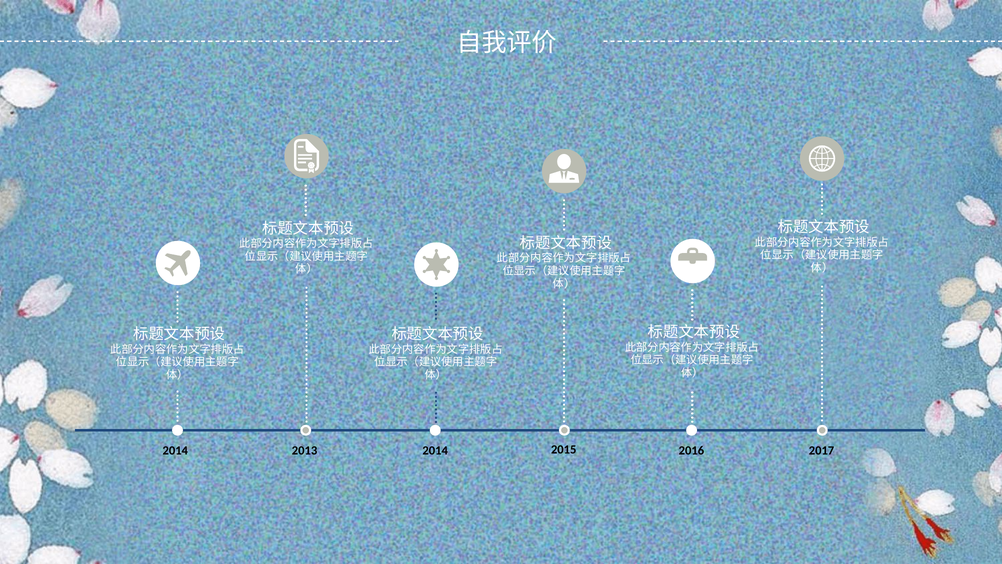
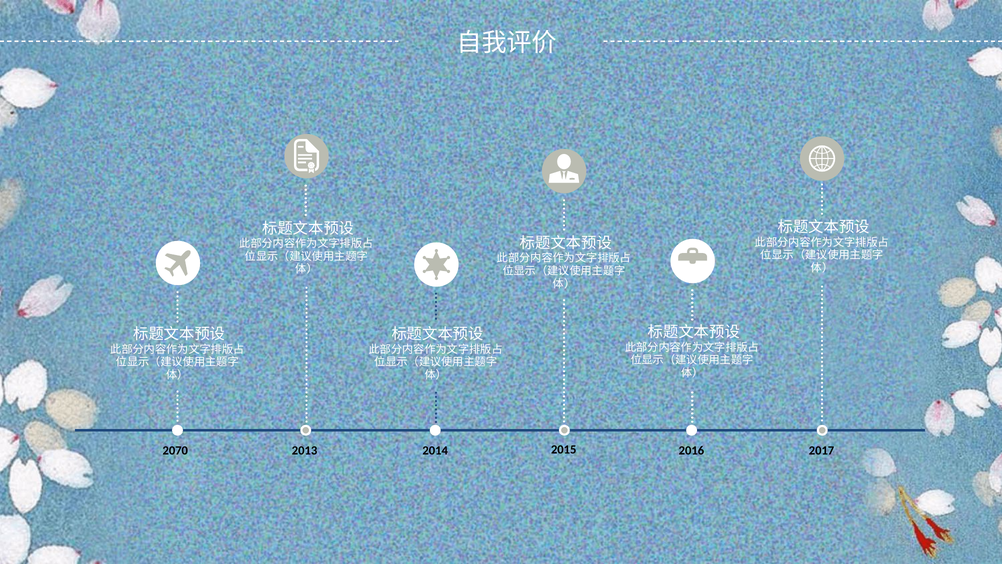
2014 at (175, 450): 2014 -> 2070
